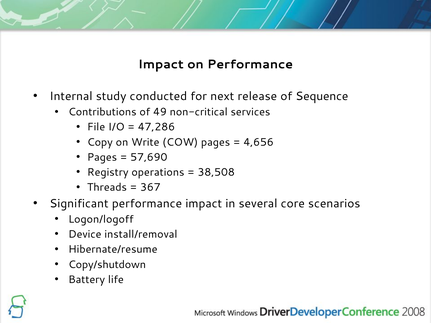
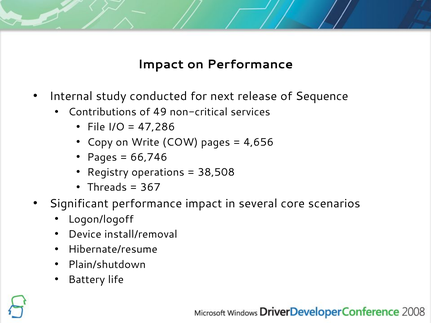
57,690: 57,690 -> 66,746
Copy/shutdown: Copy/shutdown -> Plain/shutdown
